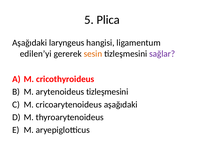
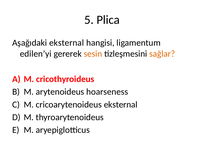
Aşağıdaki laryngeus: laryngeus -> eksternal
sağlar colour: purple -> orange
arytenoideus tizleşmesini: tizleşmesini -> hoarseness
cricoarytenoideus aşağıdaki: aşağıdaki -> eksternal
